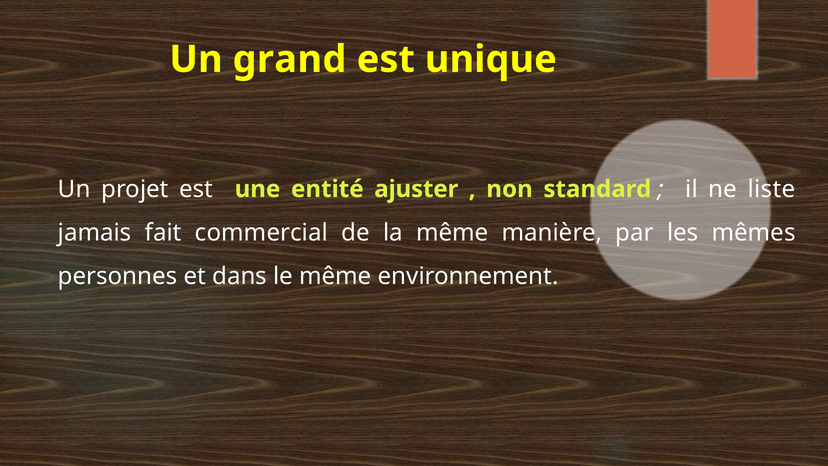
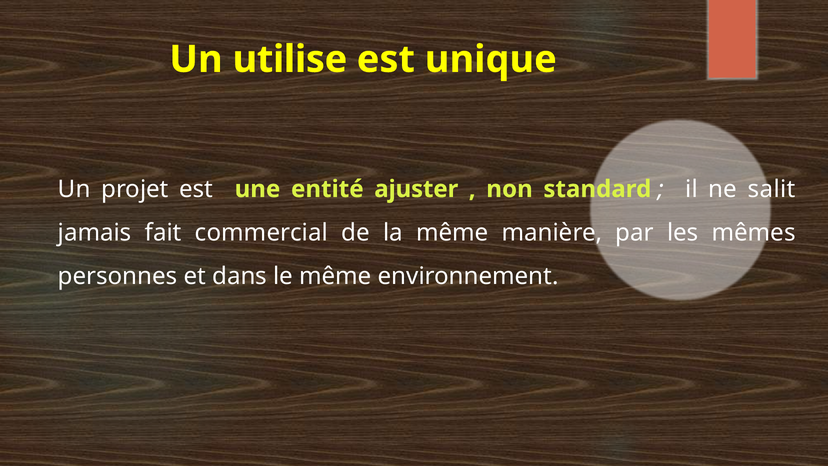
grand: grand -> utilise
liste: liste -> salit
